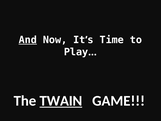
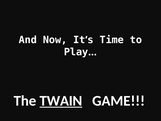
And underline: present -> none
